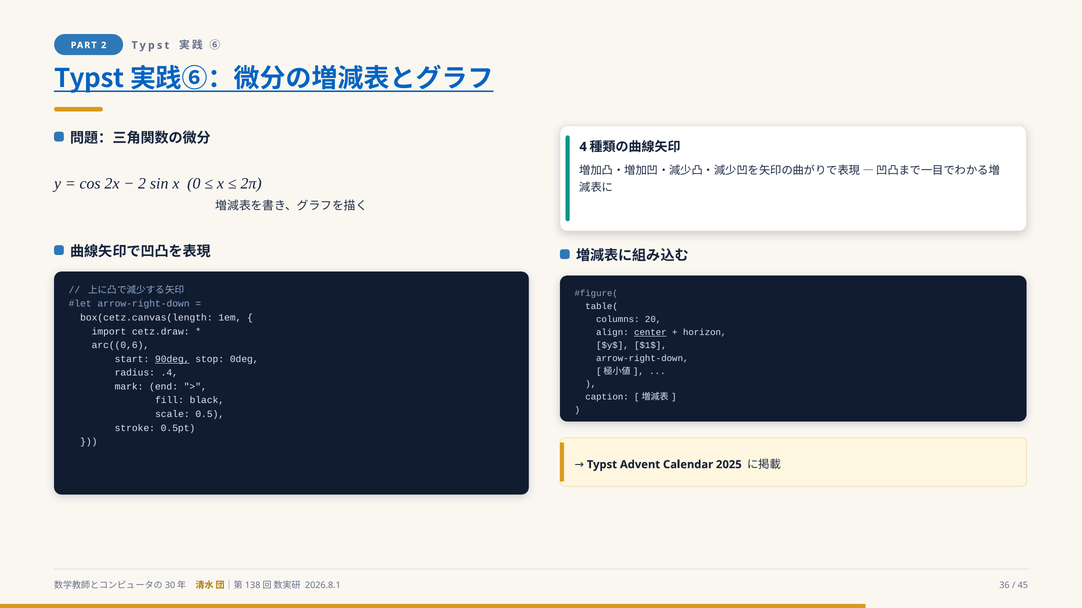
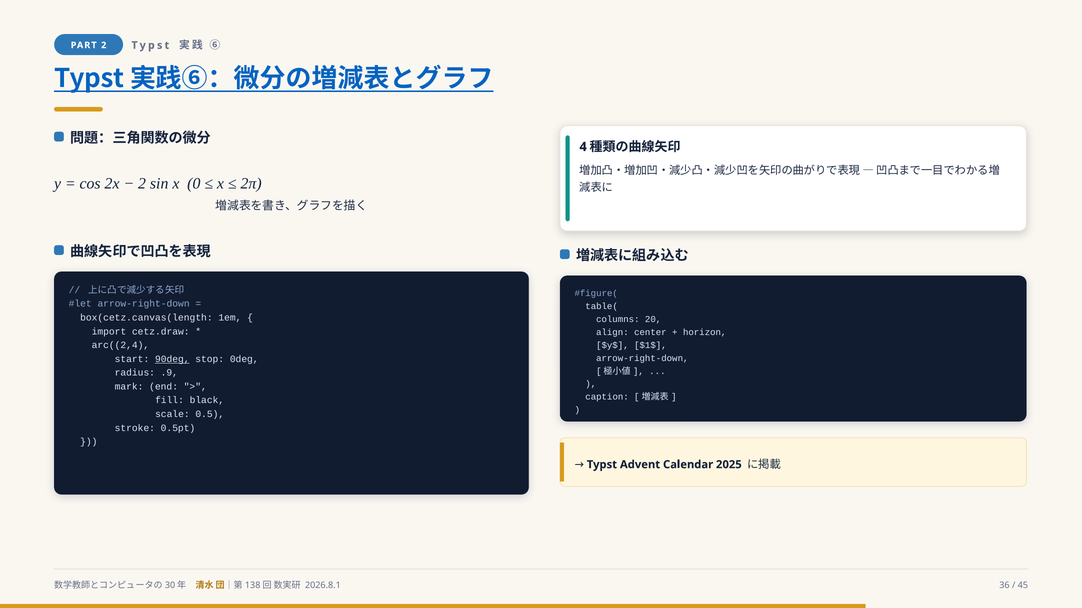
center underline: present -> none
arc((0,6: arc((0,6 -> arc((2,4
.4: .4 -> .9
